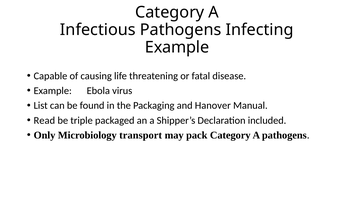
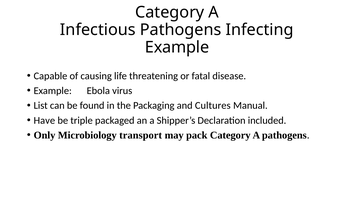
Hanover: Hanover -> Cultures
Read: Read -> Have
